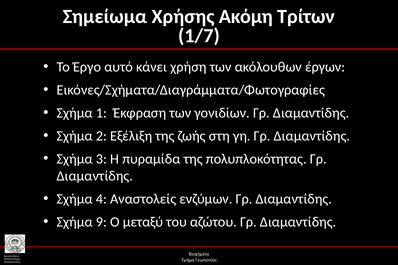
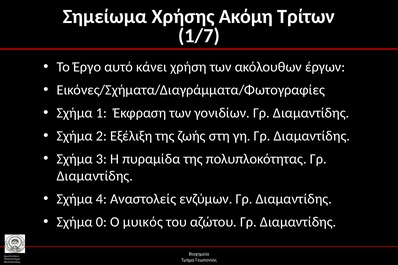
9: 9 -> 0
μεταξύ: μεταξύ -> μυικός
